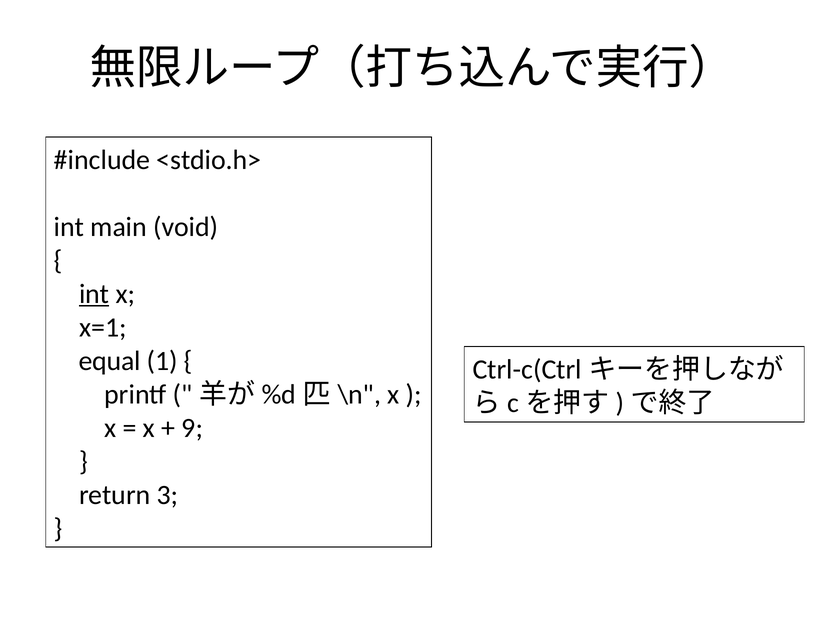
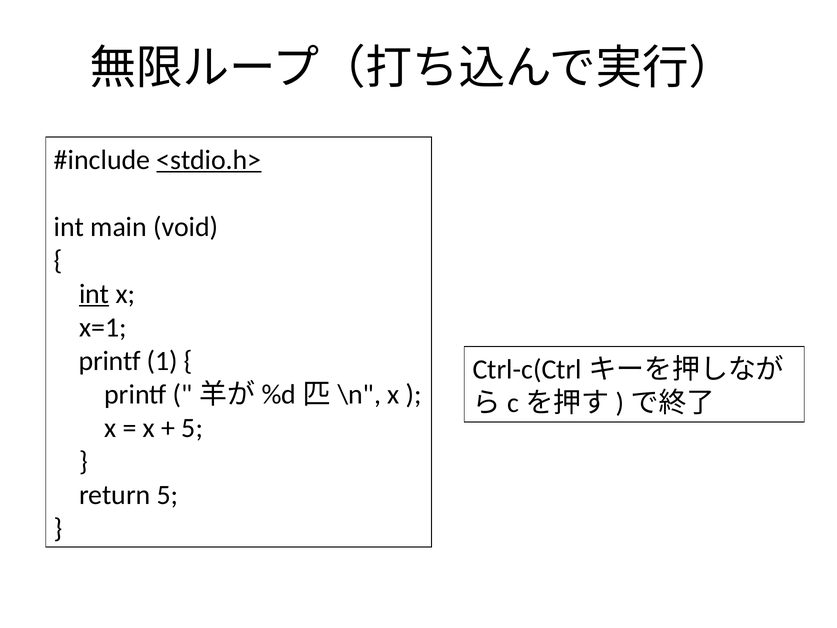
<stdio.h> underline: none -> present
equal at (110, 361): equal -> printf
9 at (192, 428): 9 -> 5
return 3: 3 -> 5
